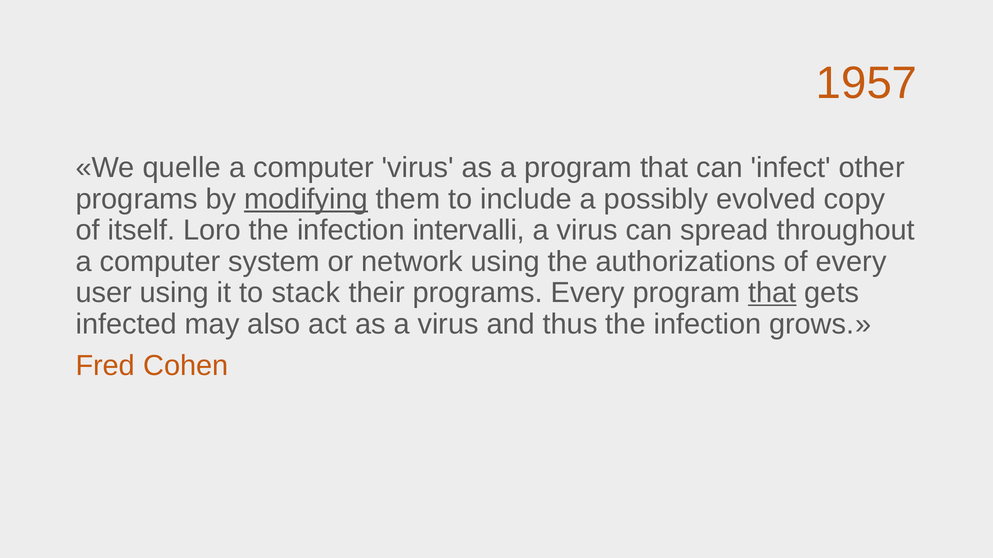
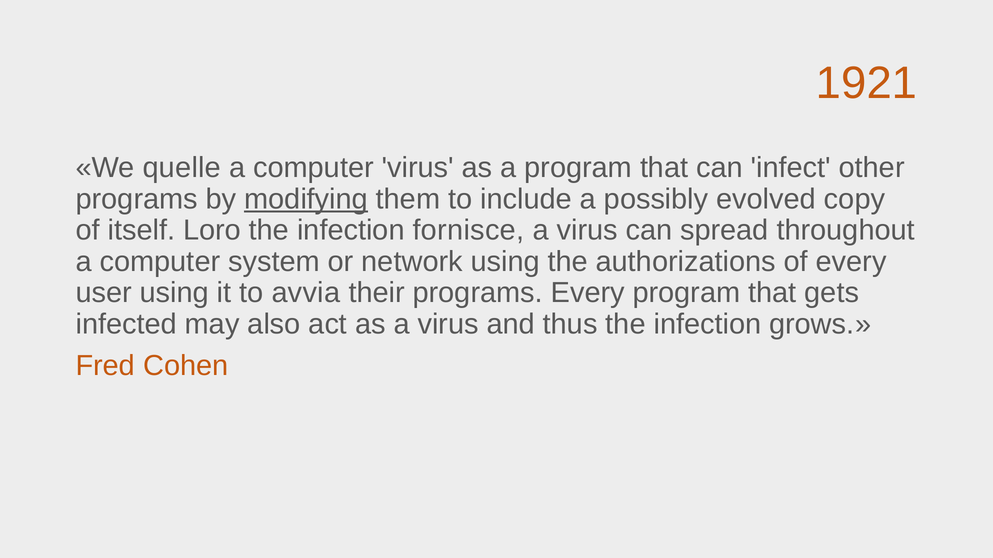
1957: 1957 -> 1921
intervalli: intervalli -> fornisce
stack: stack -> avvia
that at (772, 293) underline: present -> none
